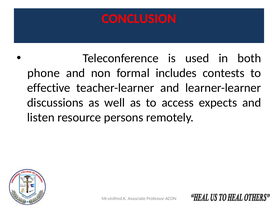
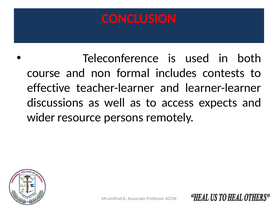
phone: phone -> course
listen: listen -> wider
